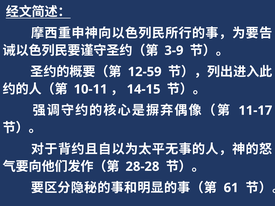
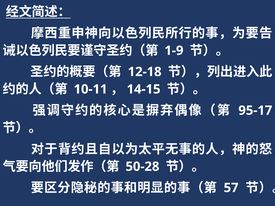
3-9: 3-9 -> 1-9
12-59: 12-59 -> 12-18
11-17: 11-17 -> 95-17
28-28: 28-28 -> 50-28
61: 61 -> 57
